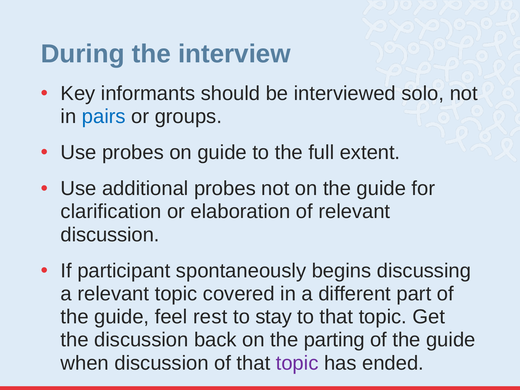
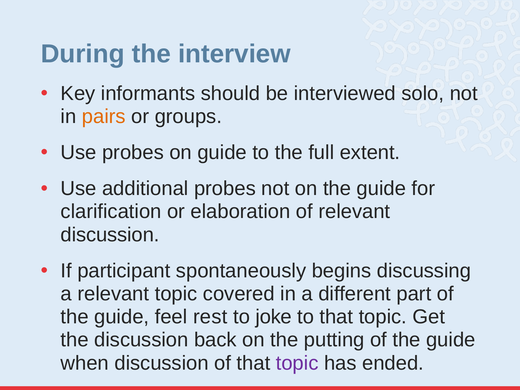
pairs colour: blue -> orange
stay: stay -> joke
parting: parting -> putting
